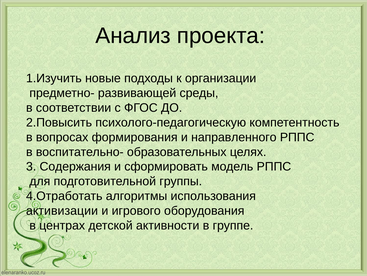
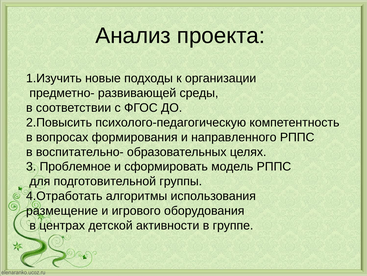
Содержания: Содержания -> Проблемное
активизации: активизации -> размещение
